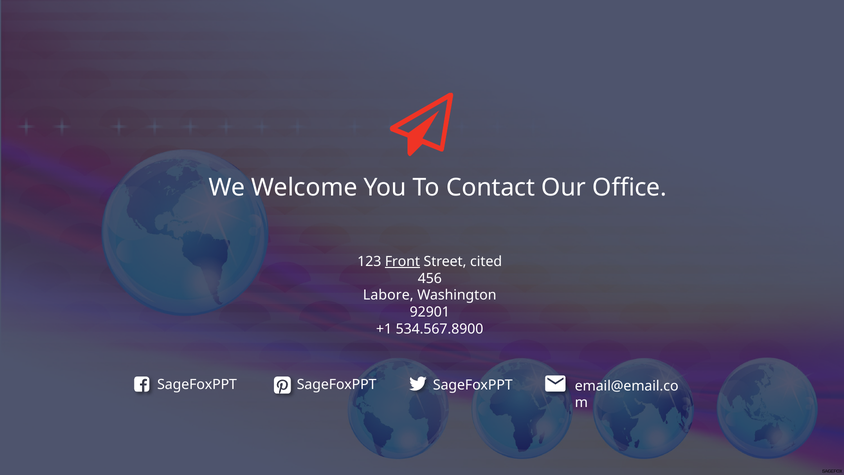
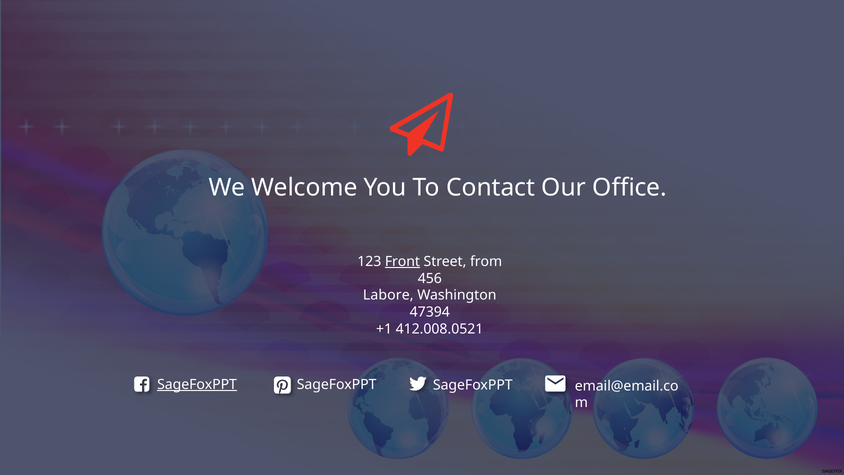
cited: cited -> from
92901: 92901 -> 47394
534.567.8900: 534.567.8900 -> 412.008.0521
SageFoxPPT at (197, 384) underline: none -> present
